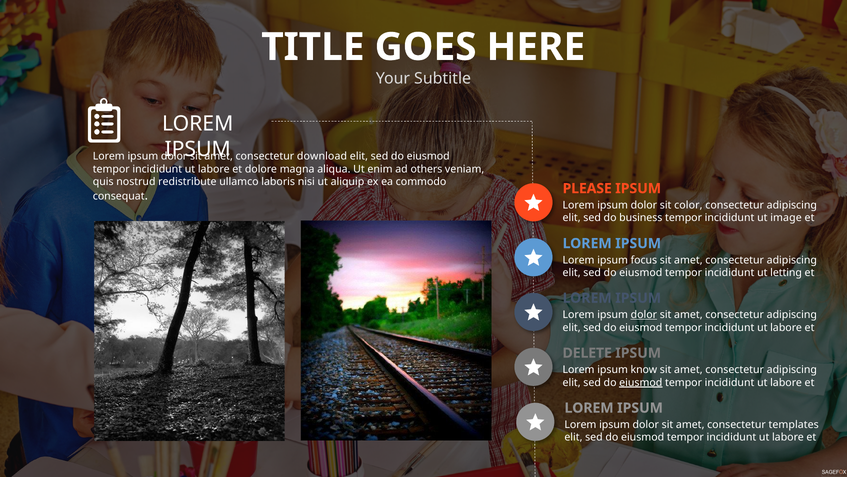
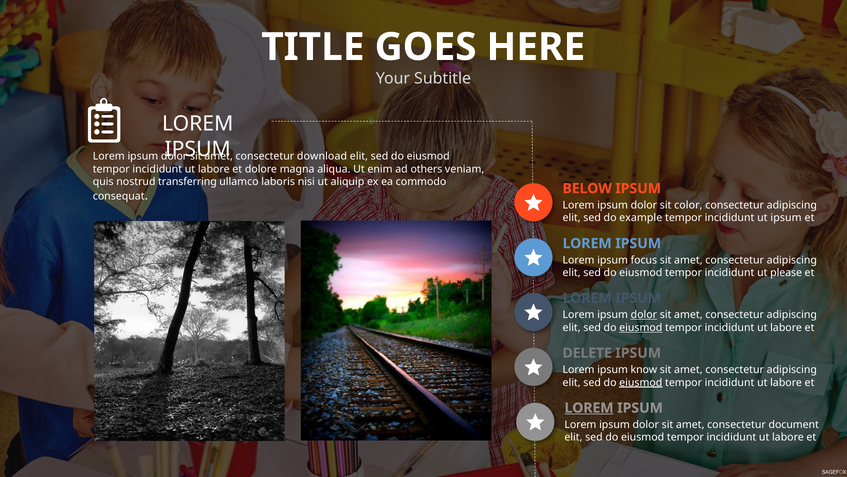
redistribute: redistribute -> transferring
PLEASE: PLEASE -> BELOW
business: business -> example
ut image: image -> ipsum
letting: letting -> please
eiusmod at (641, 327) underline: none -> present
LOREM at (589, 408) underline: none -> present
templates: templates -> document
